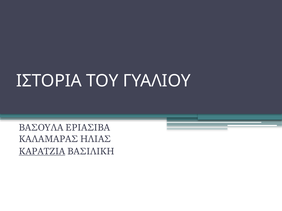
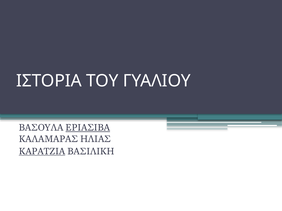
ΕΡΙΑΣΙΒΑ underline: none -> present
